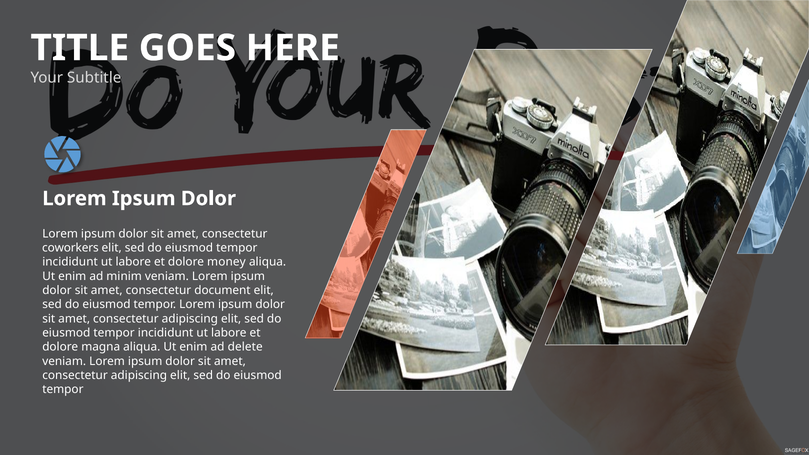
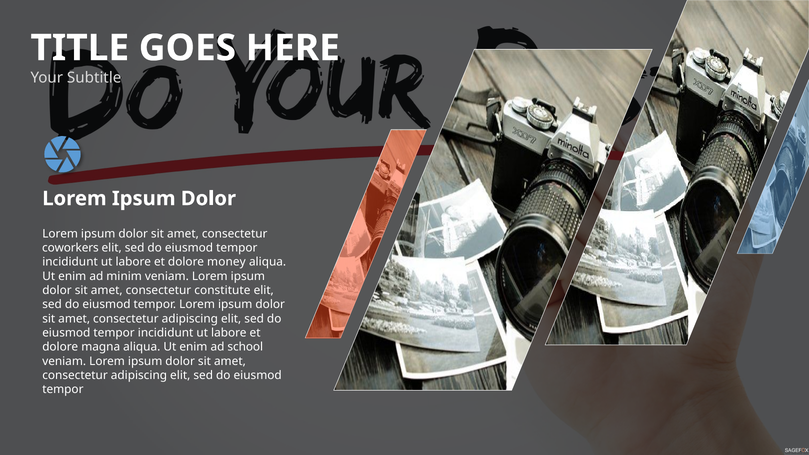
document: document -> constitute
delete: delete -> school
